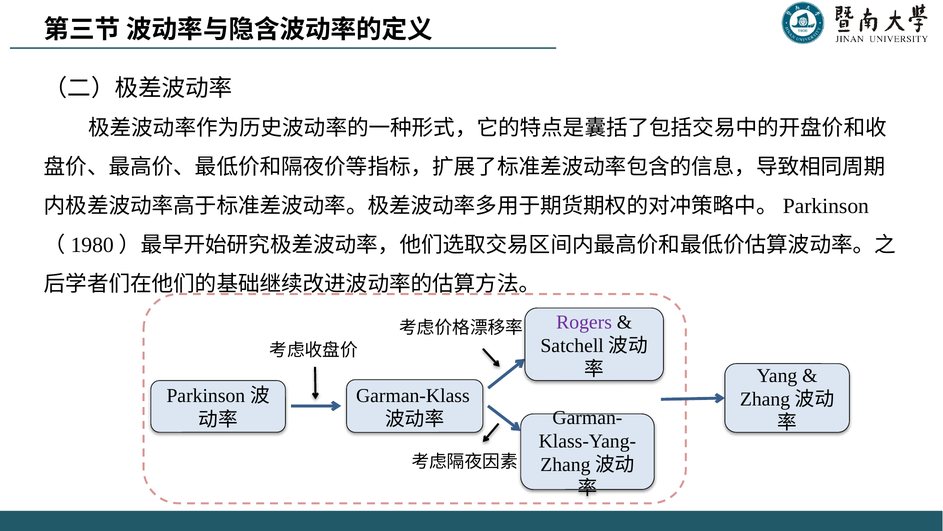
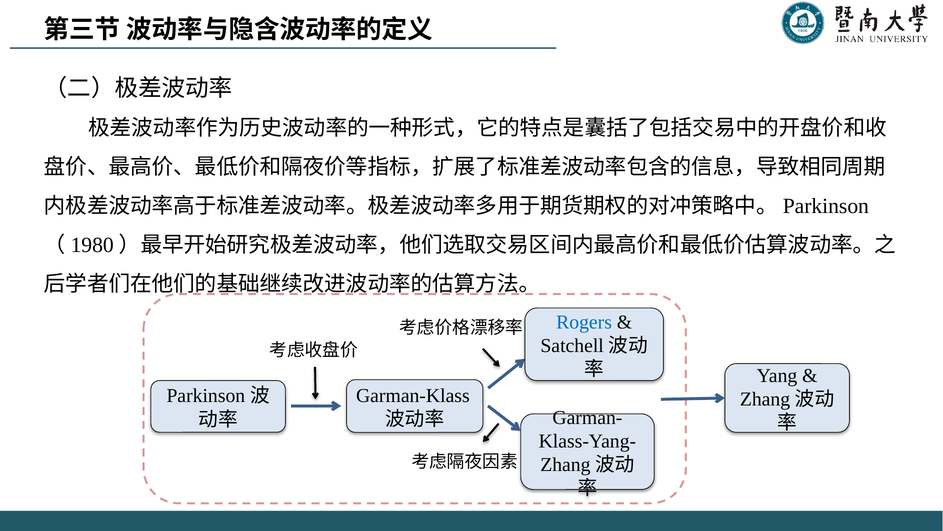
Rogers colour: purple -> blue
